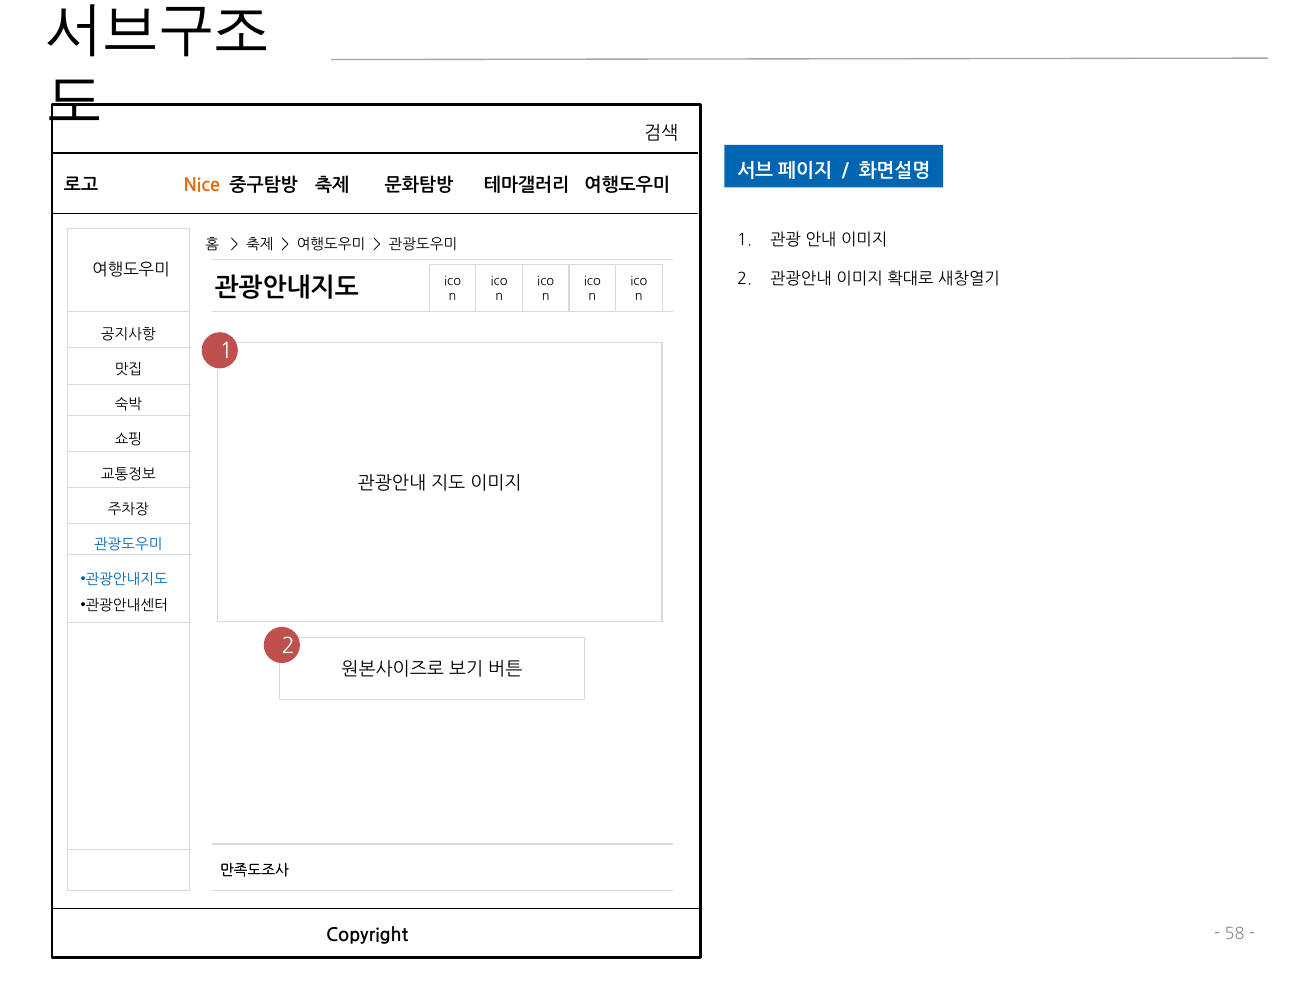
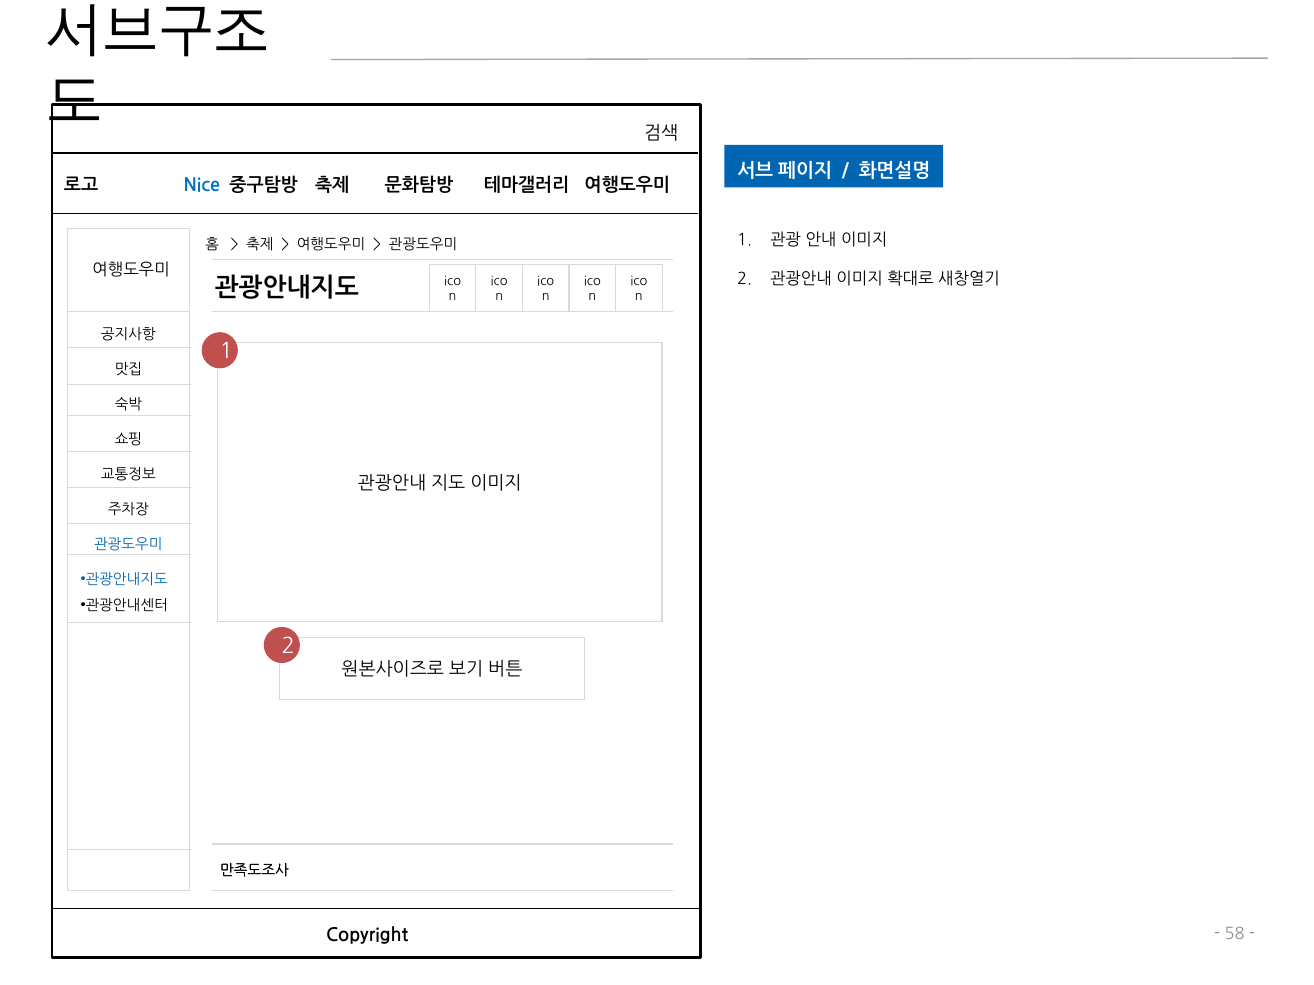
Nice colour: orange -> blue
